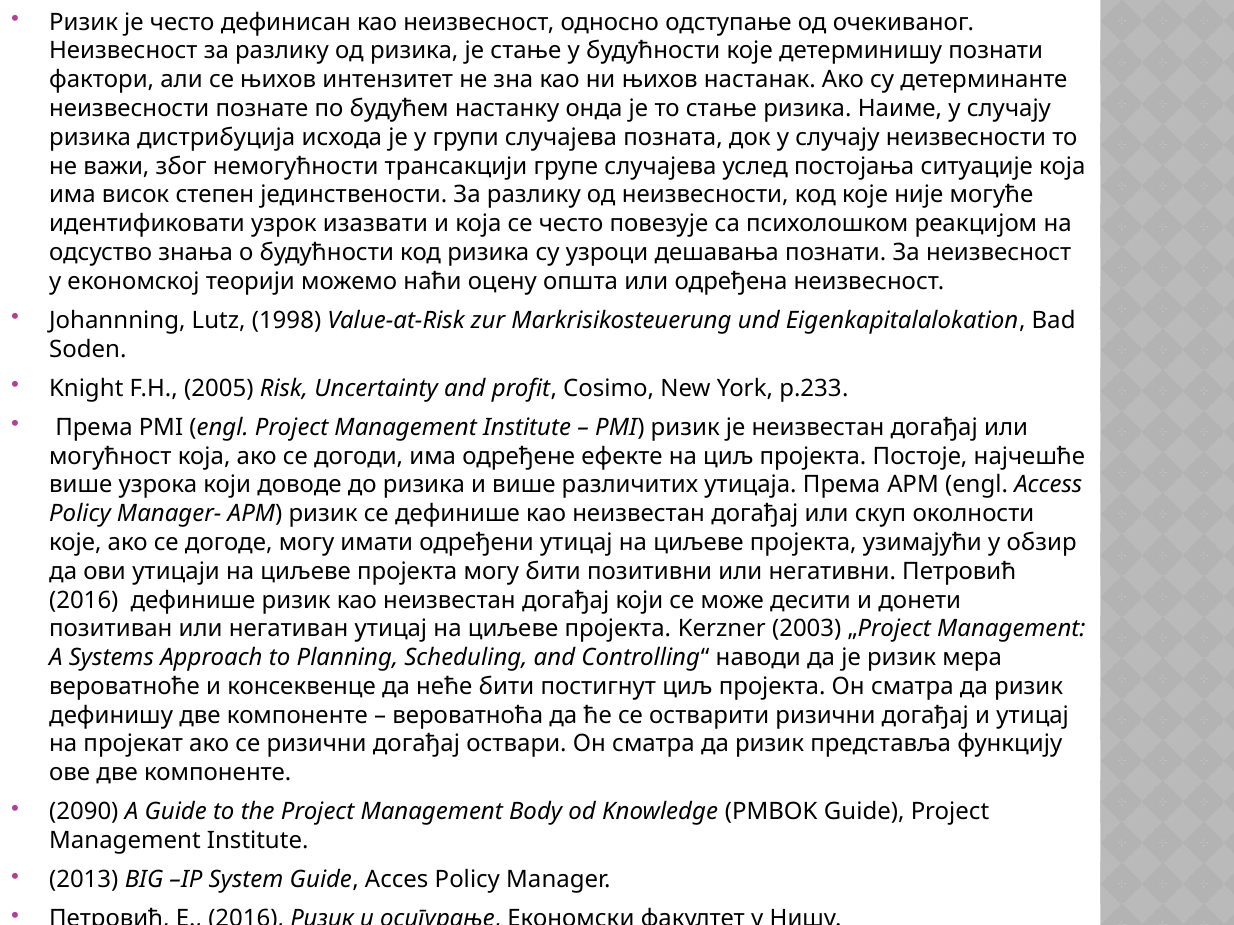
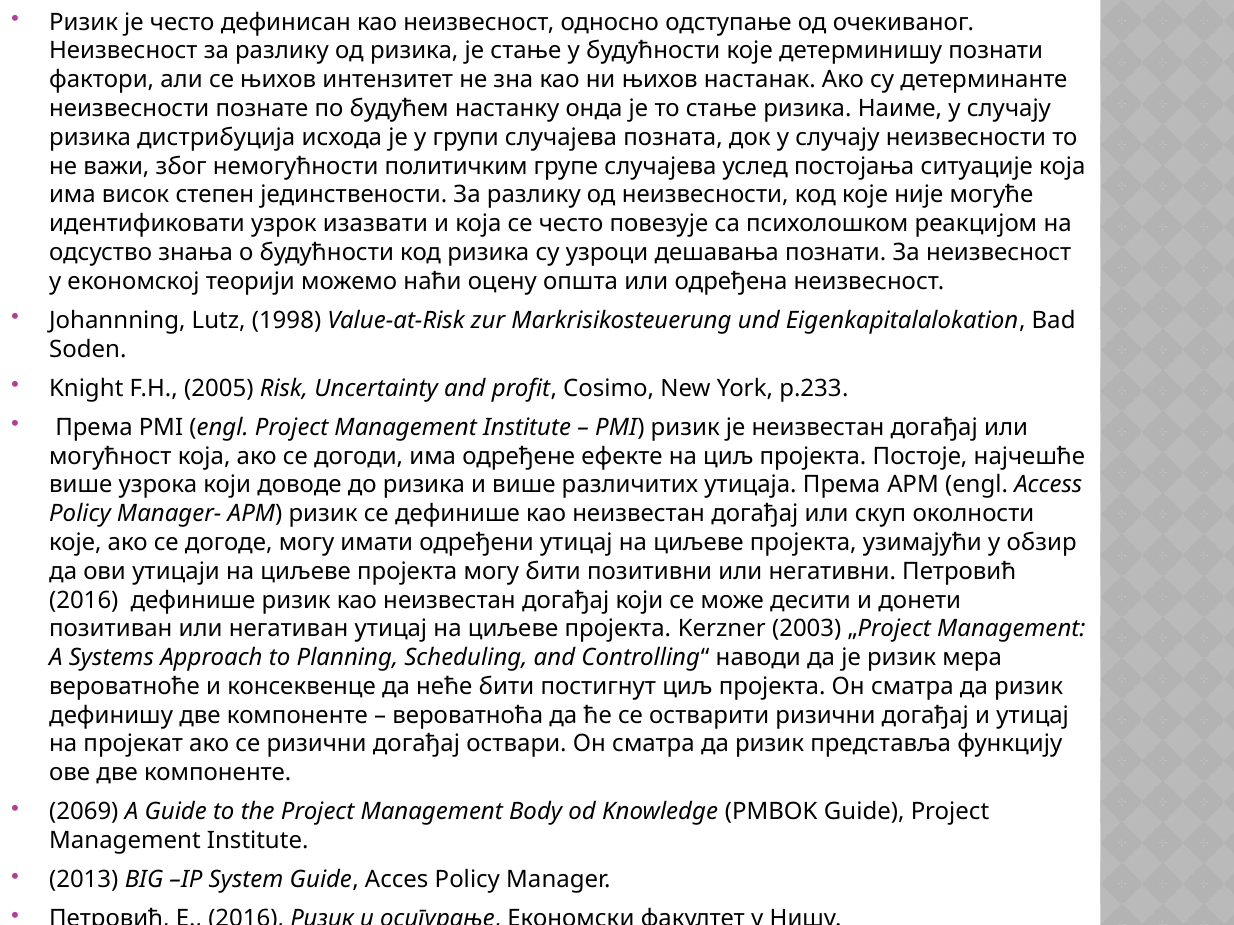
трансакцији: трансакцији -> политичким
2090: 2090 -> 2069
